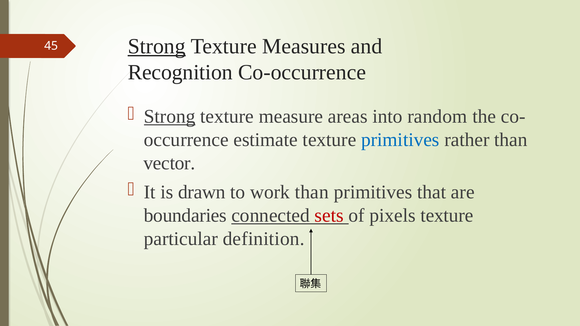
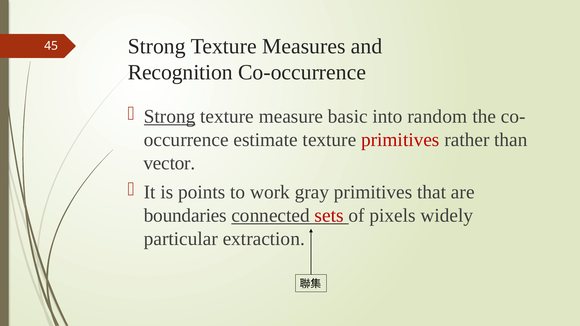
Strong at (157, 46) underline: present -> none
areas: areas -> basic
primitives at (400, 140) colour: blue -> red
drawn: drawn -> points
work than: than -> gray
pixels texture: texture -> widely
definition: definition -> extraction
